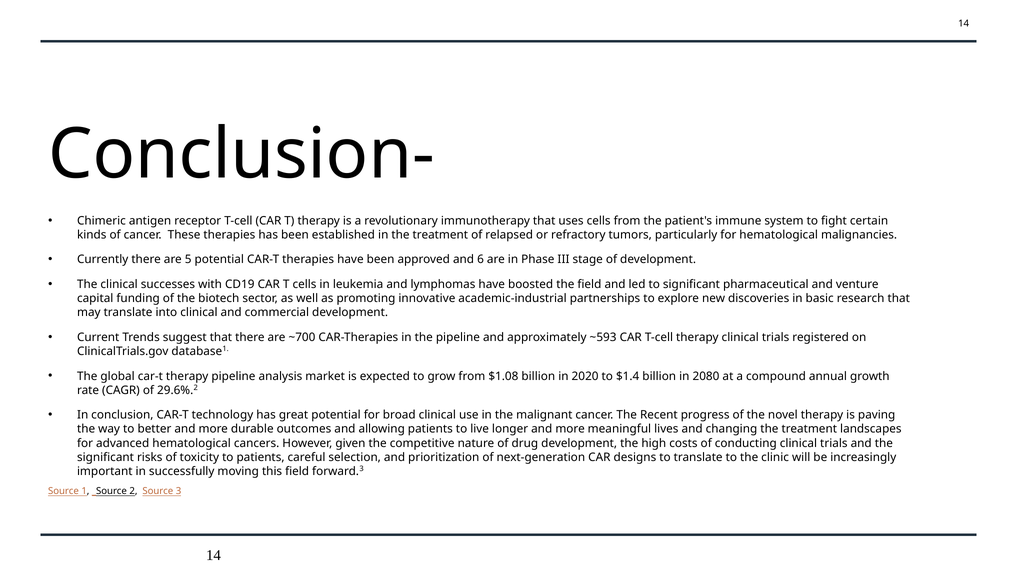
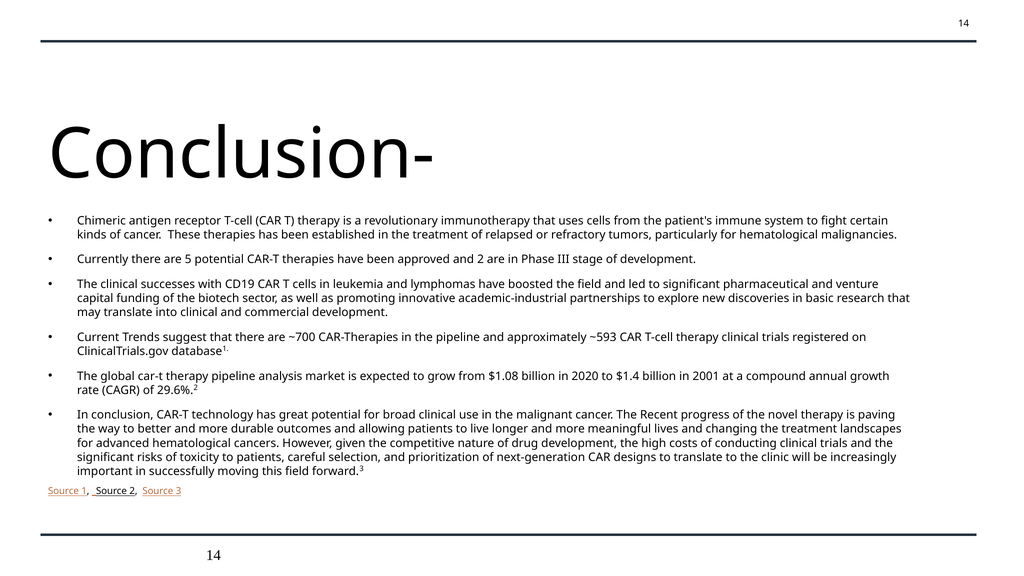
and 6: 6 -> 2
2080: 2080 -> 2001
